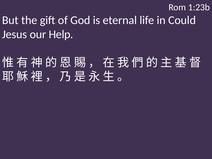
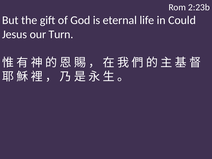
1:23b: 1:23b -> 2:23b
Help: Help -> Turn
